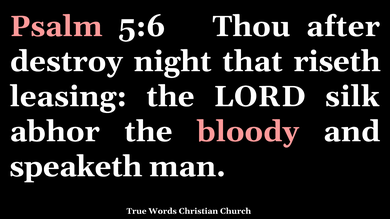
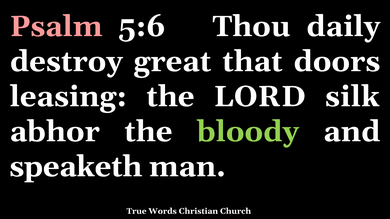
after: after -> daily
night: night -> great
riseth: riseth -> doors
bloody colour: pink -> light green
